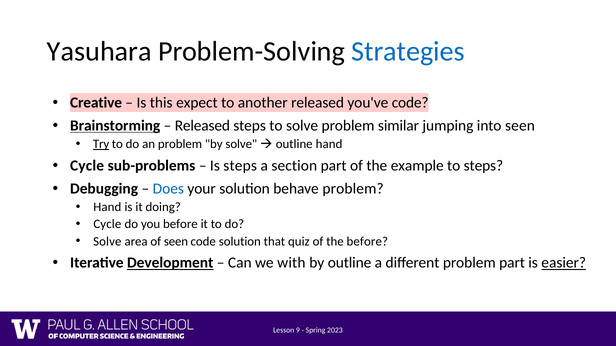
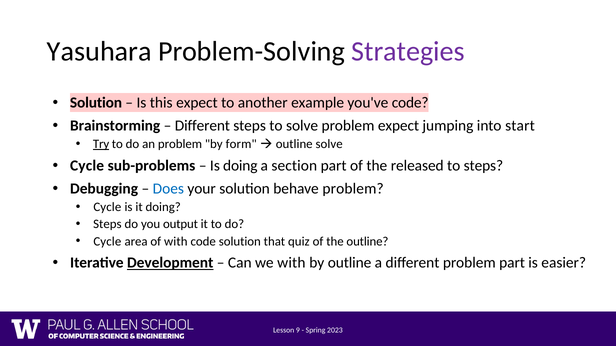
Strategies colour: blue -> purple
Creative at (96, 103): Creative -> Solution
another released: released -> example
Brainstorming underline: present -> none
Released at (202, 126): Released -> Different
problem similar: similar -> expect
into seen: seen -> start
by solve: solve -> form
outline hand: hand -> solve
Is steps: steps -> doing
example: example -> released
Hand at (107, 207): Hand -> Cycle
Cycle at (107, 225): Cycle -> Steps
you before: before -> output
Solve at (107, 242): Solve -> Cycle
of seen: seen -> with
the before: before -> outline
easier underline: present -> none
